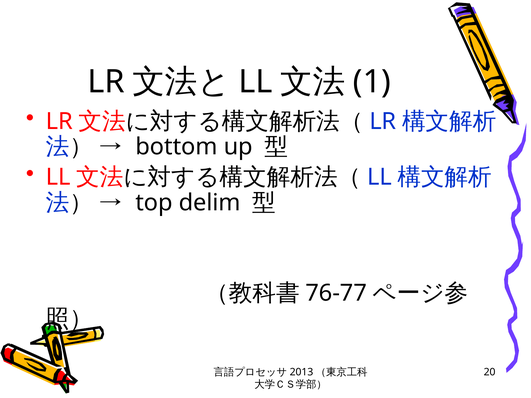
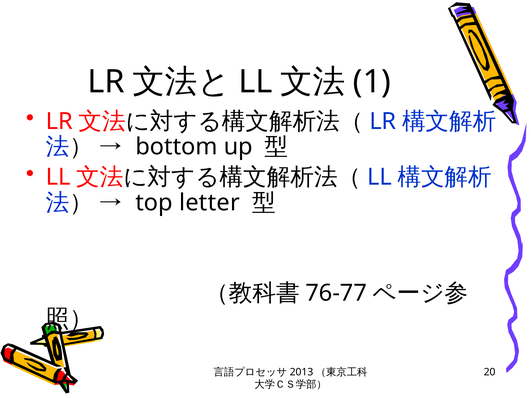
delim: delim -> letter
